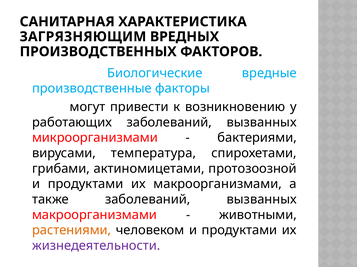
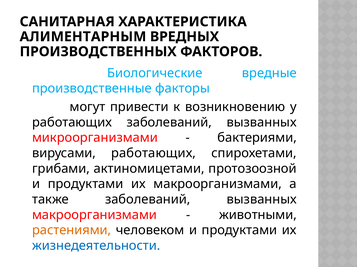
ЗАГРЯЗНЯЮЩИМ: ЗАГРЯЗНЯЮЩИМ -> АЛИМЕНТАРНЫМ
вирусами температура: температура -> работающих
жизнедеятельности colour: purple -> blue
